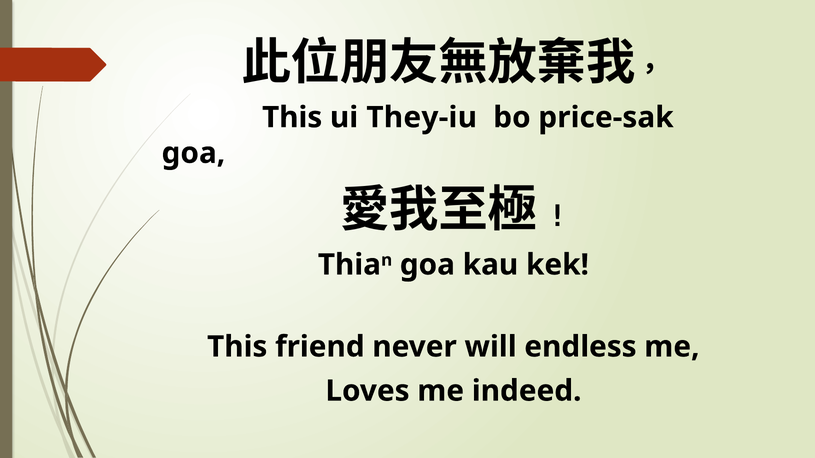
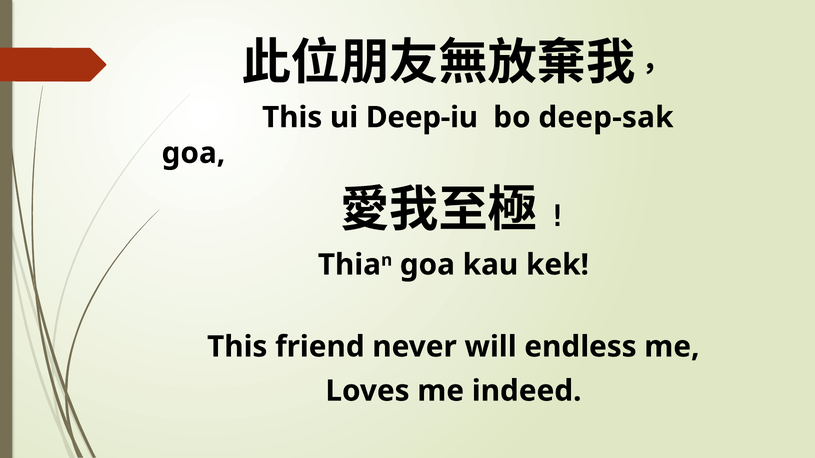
They-iu: They-iu -> Deep-iu
price-sak: price-sak -> deep-sak
